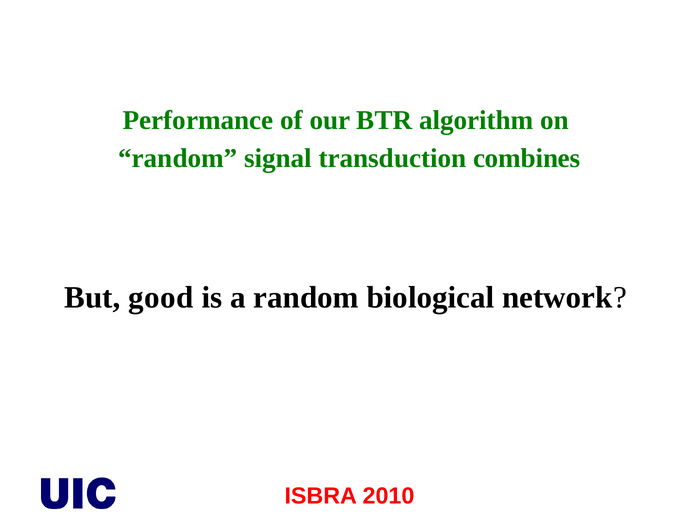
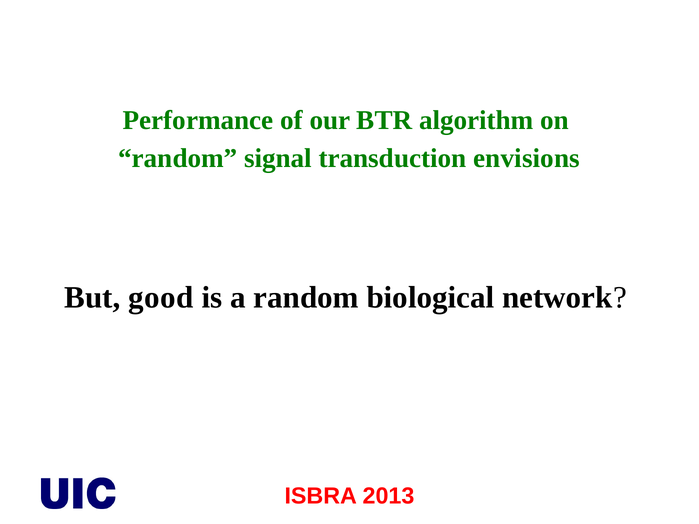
combines: combines -> envisions
2010: 2010 -> 2013
